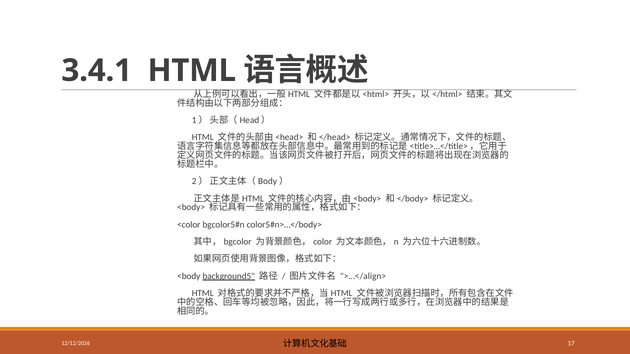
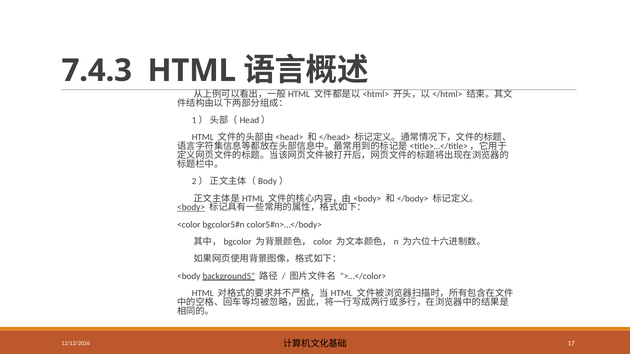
3.4.1: 3.4.1 -> 7.4.3
<body> underline: none -> present
>…</align>: >…</align> -> >…</color>
